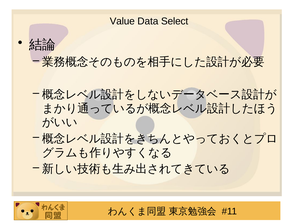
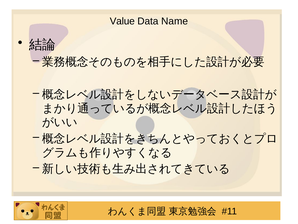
Select: Select -> Name
